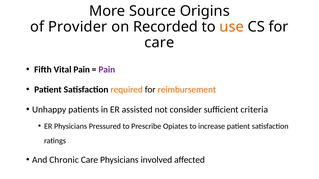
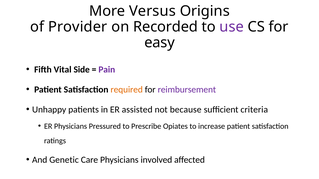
Source: Source -> Versus
use colour: orange -> purple
care at (159, 43): care -> easy
Vital Pain: Pain -> Side
reimbursement colour: orange -> purple
consider: consider -> because
Chronic: Chronic -> Genetic
